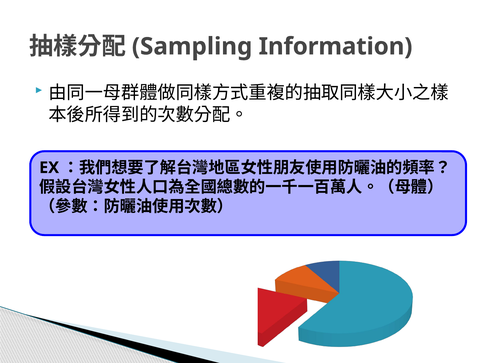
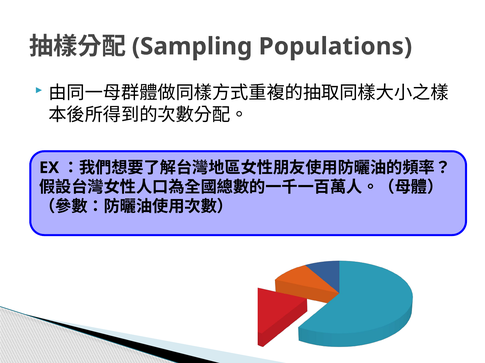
Information: Information -> Populations
